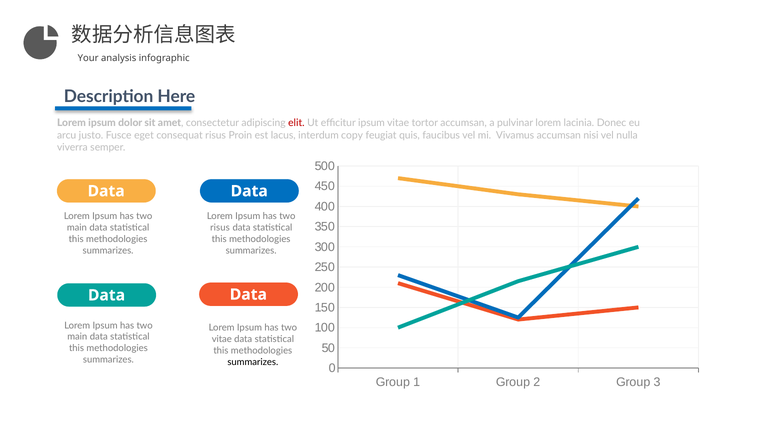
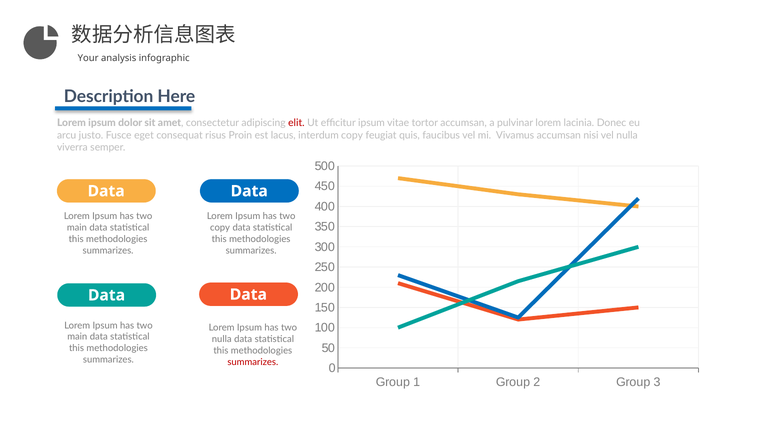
risus at (220, 228): risus -> copy
vitae at (222, 339): vitae -> nulla
summarizes at (253, 362) colour: black -> red
